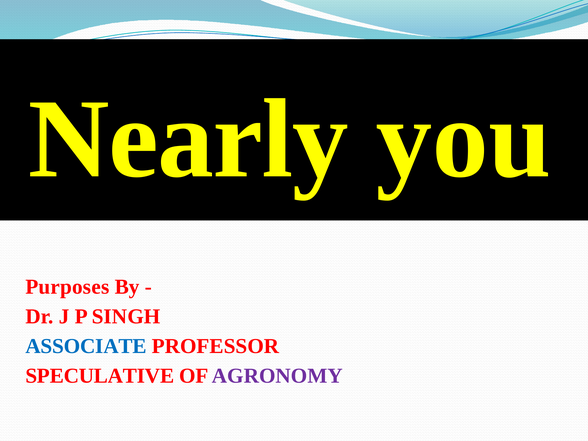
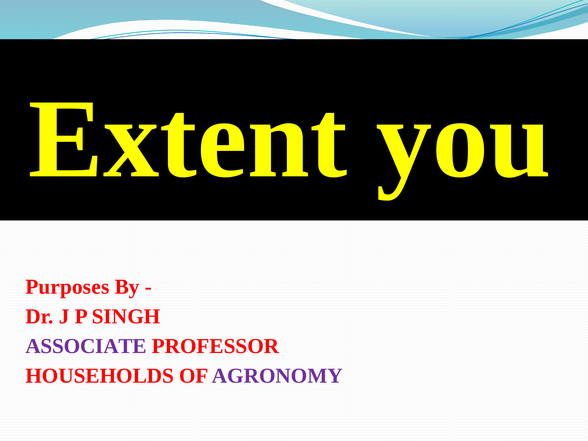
Nearly: Nearly -> Extent
ASSOCIATE colour: blue -> purple
SPECULATIVE: SPECULATIVE -> HOUSEHOLDS
